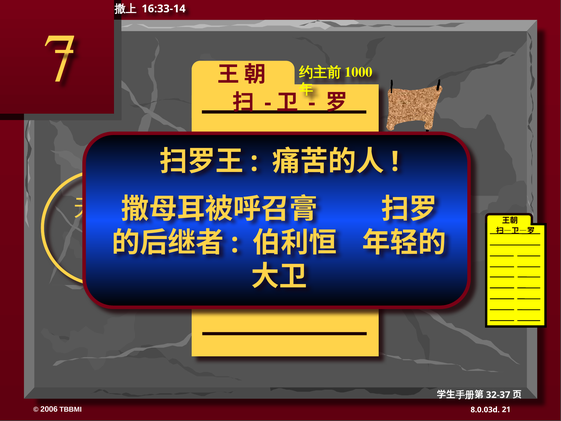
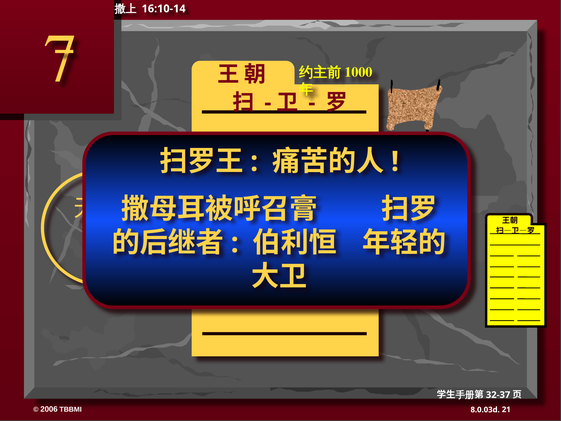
16:33-14: 16:33-14 -> 16:10-14
